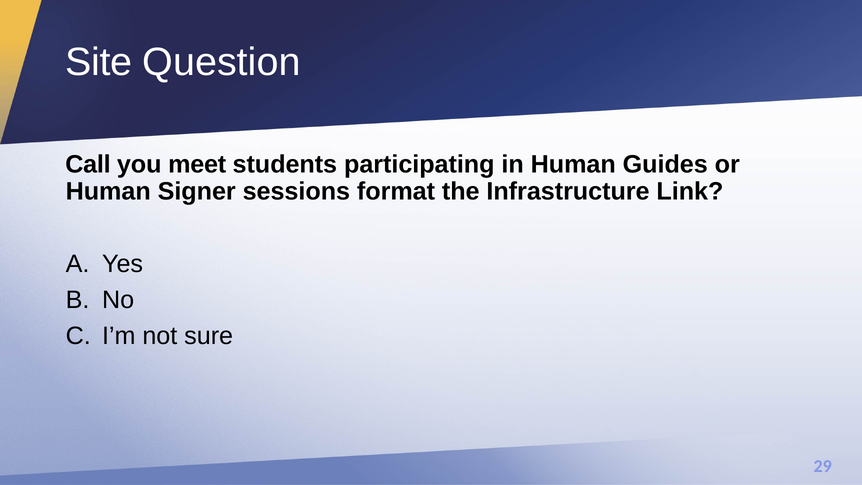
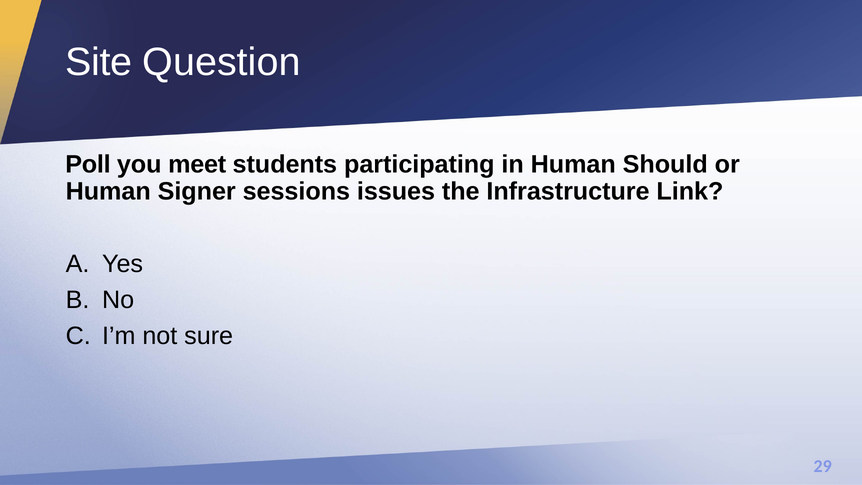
Call: Call -> Poll
Guides: Guides -> Should
format: format -> issues
